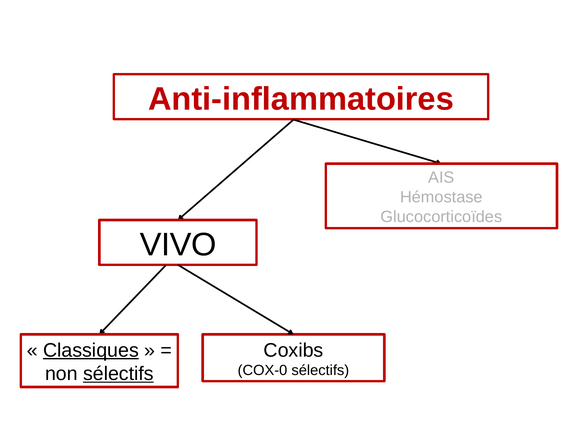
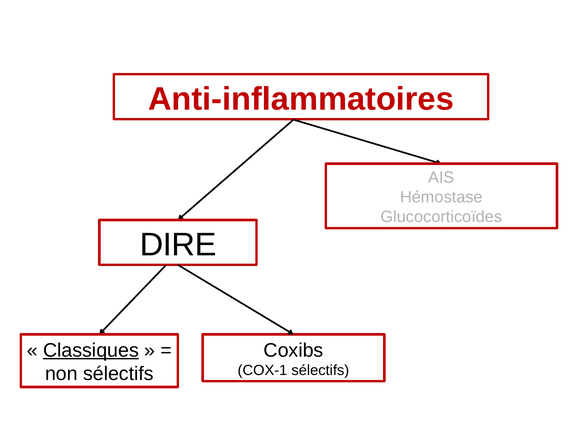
VIVO: VIVO -> DIRE
COX-0: COX-0 -> COX-1
sélectifs at (118, 374) underline: present -> none
